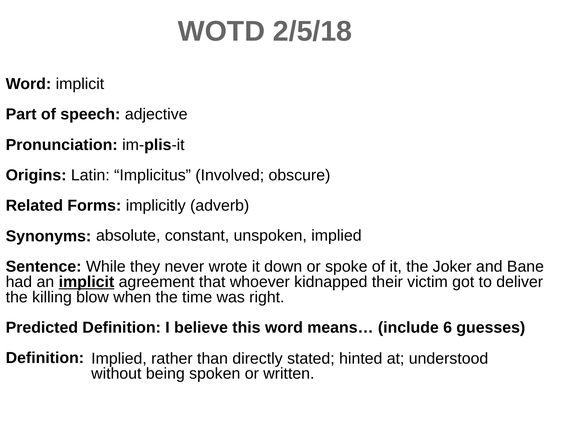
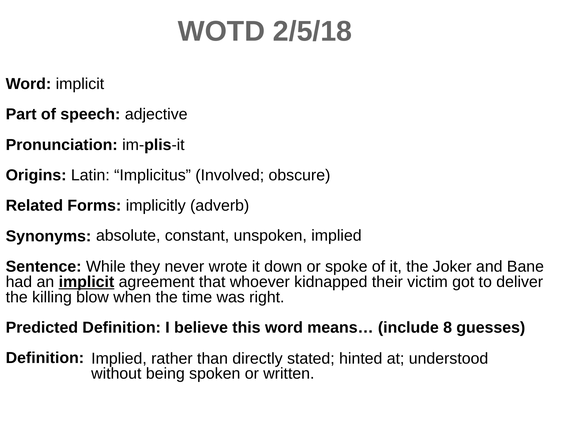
6: 6 -> 8
